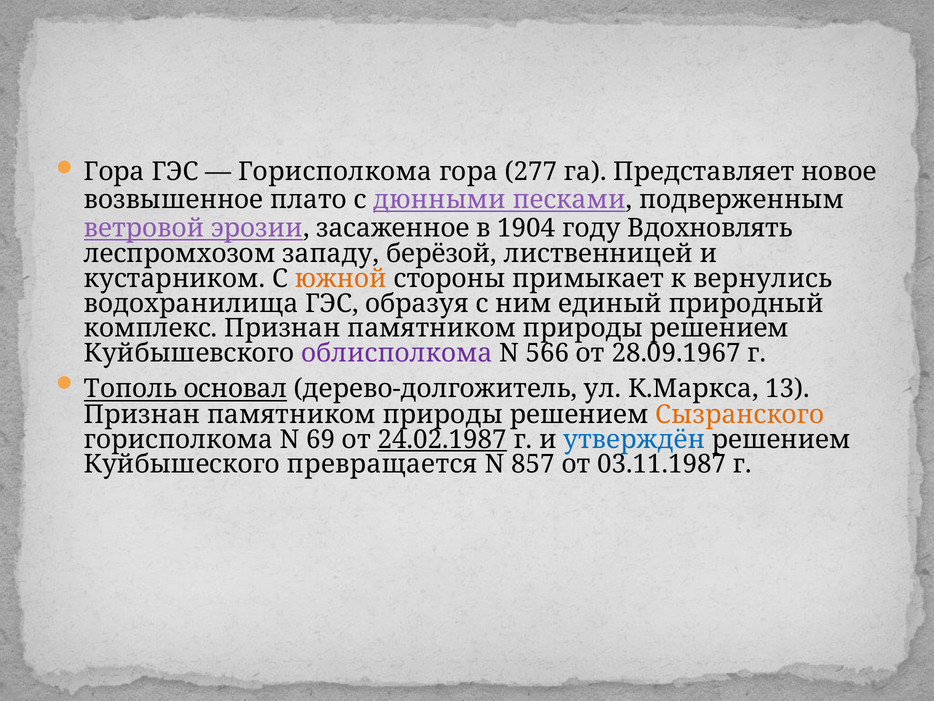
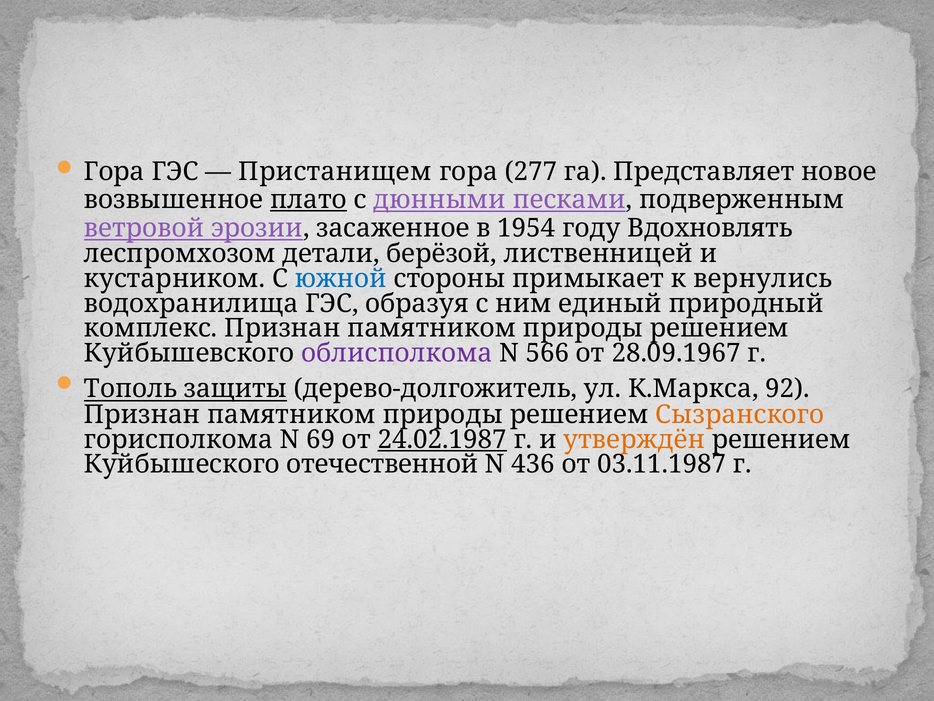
Горисполкома at (335, 172): Горисполкома -> Пристанищем
плато underline: none -> present
1904: 1904 -> 1954
западу: западу -> детали
южной colour: orange -> blue
основал: основал -> защиты
13: 13 -> 92
утверждён colour: blue -> orange
превращается: превращается -> отечественной
857: 857 -> 436
